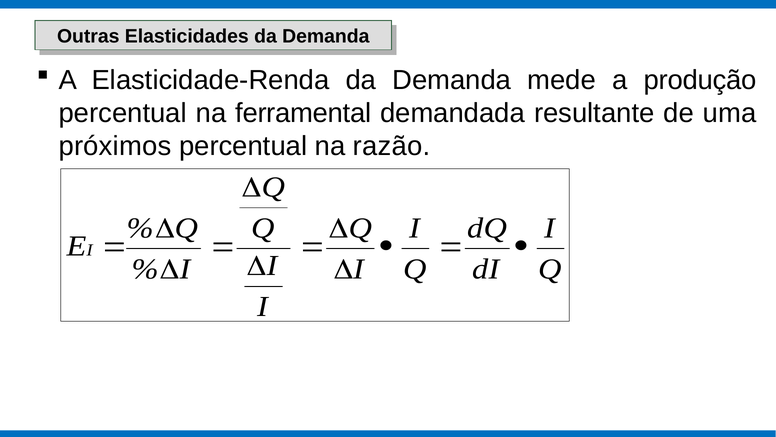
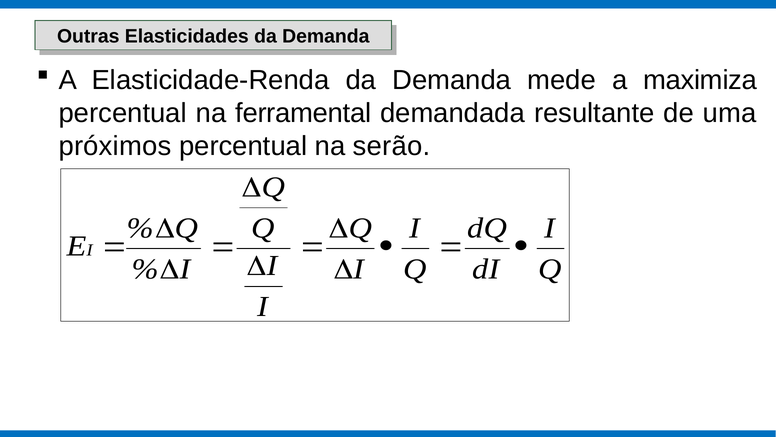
produção: produção -> maximiza
razão: razão -> serão
